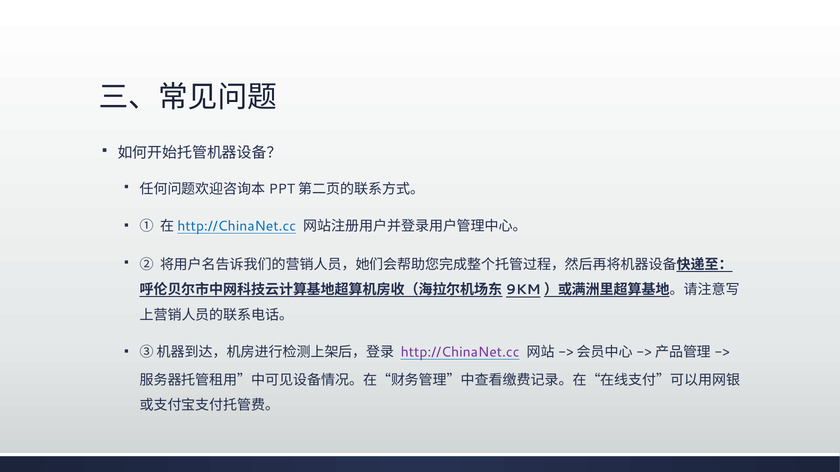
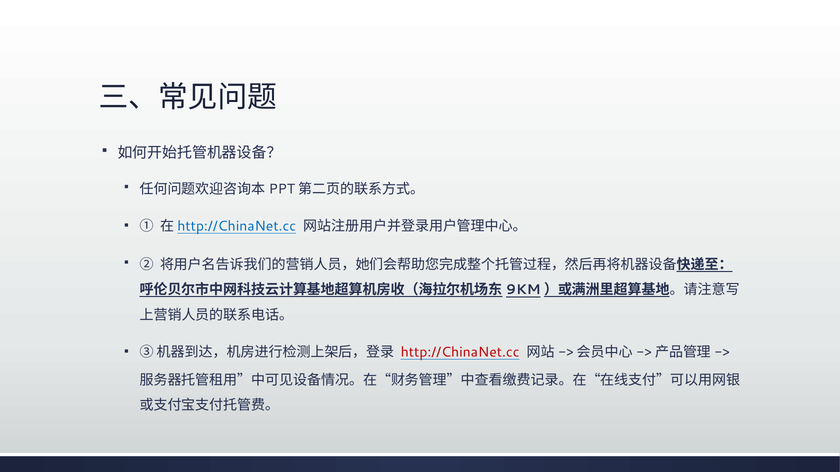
http://ChinaNet.cc colour: purple -> red
